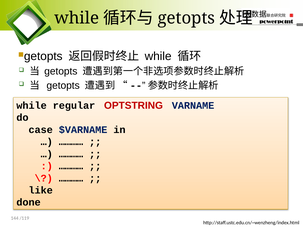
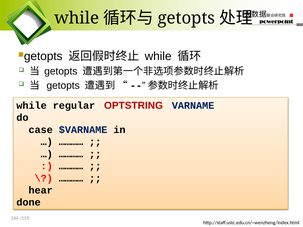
like: like -> hear
